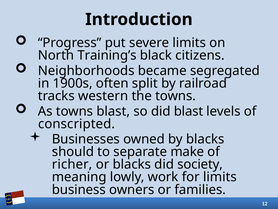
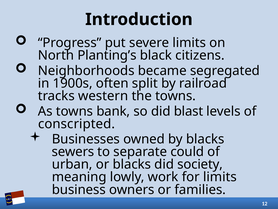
Training’s: Training’s -> Planting’s
towns blast: blast -> bank
should: should -> sewers
make: make -> could
richer: richer -> urban
